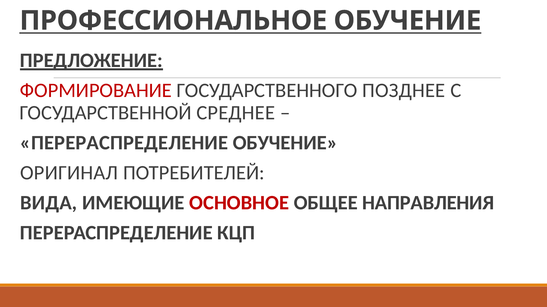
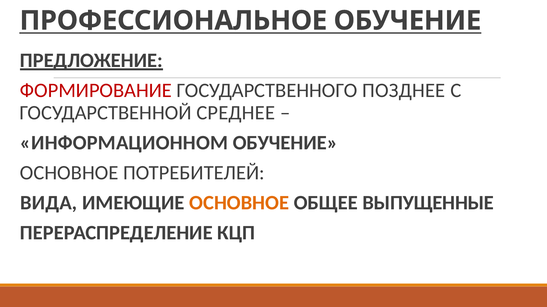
ПЕРЕРАСПРЕДЕЛЕНИЕ at (124, 143): ПЕРЕРАСПРЕДЕЛЕНИЕ -> ИНФОРМАЦИОННОМ
ОРИГИНАЛ at (69, 173): ОРИГИНАЛ -> ОСНОВНОЕ
ОСНОВНОЕ at (239, 203) colour: red -> orange
НАПРАВЛЕНИЯ: НАПРАВЛЕНИЯ -> ВЫПУЩЕННЫЕ
